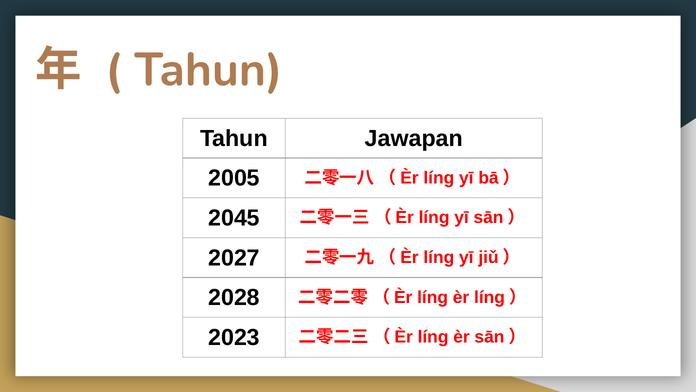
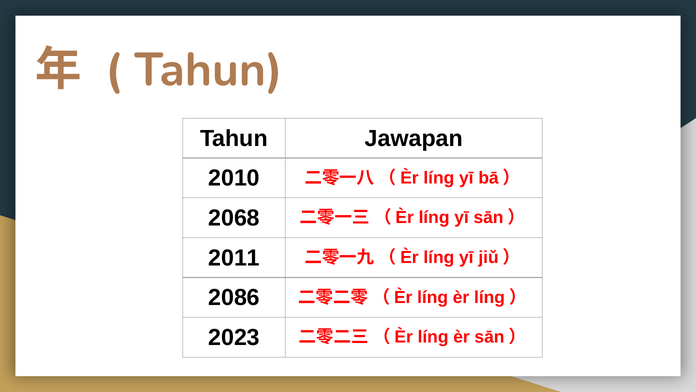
2005: 2005 -> 2010
2045: 2045 -> 2068
2027: 2027 -> 2011
2028: 2028 -> 2086
